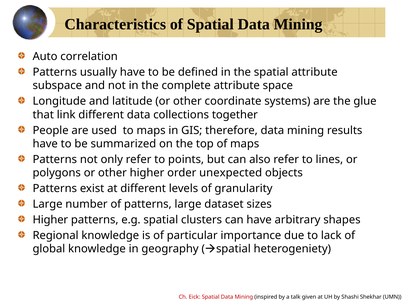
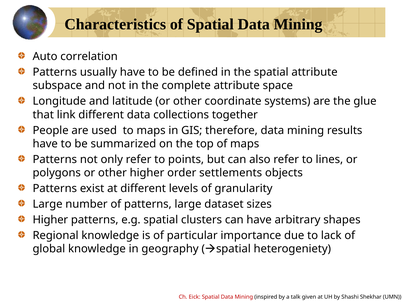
unexpected: unexpected -> settlements
